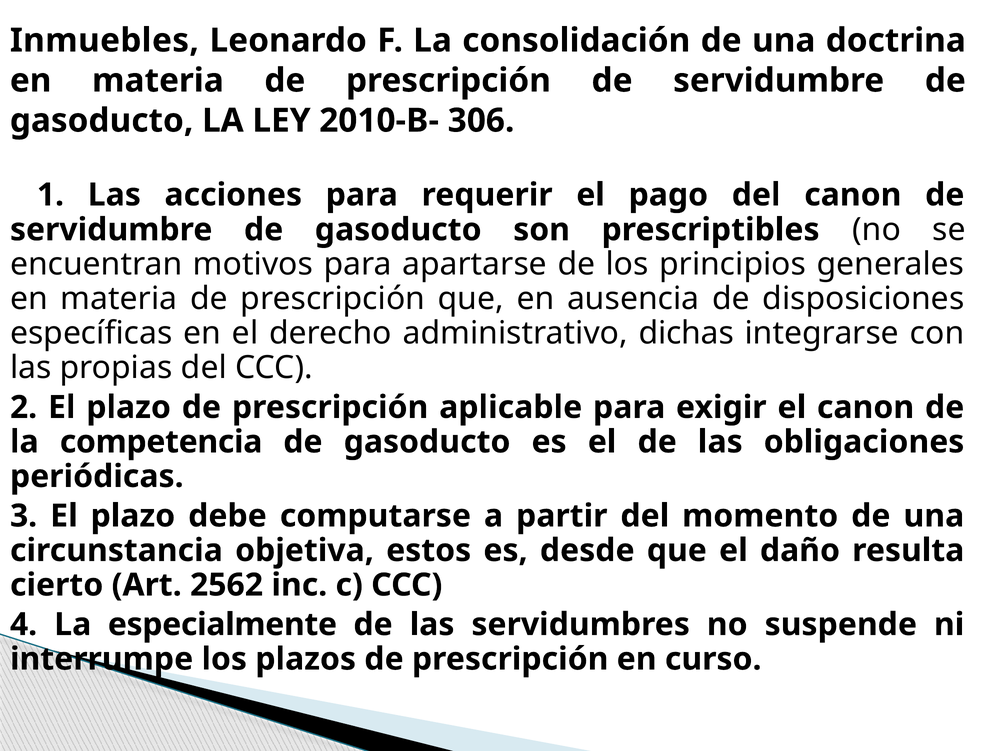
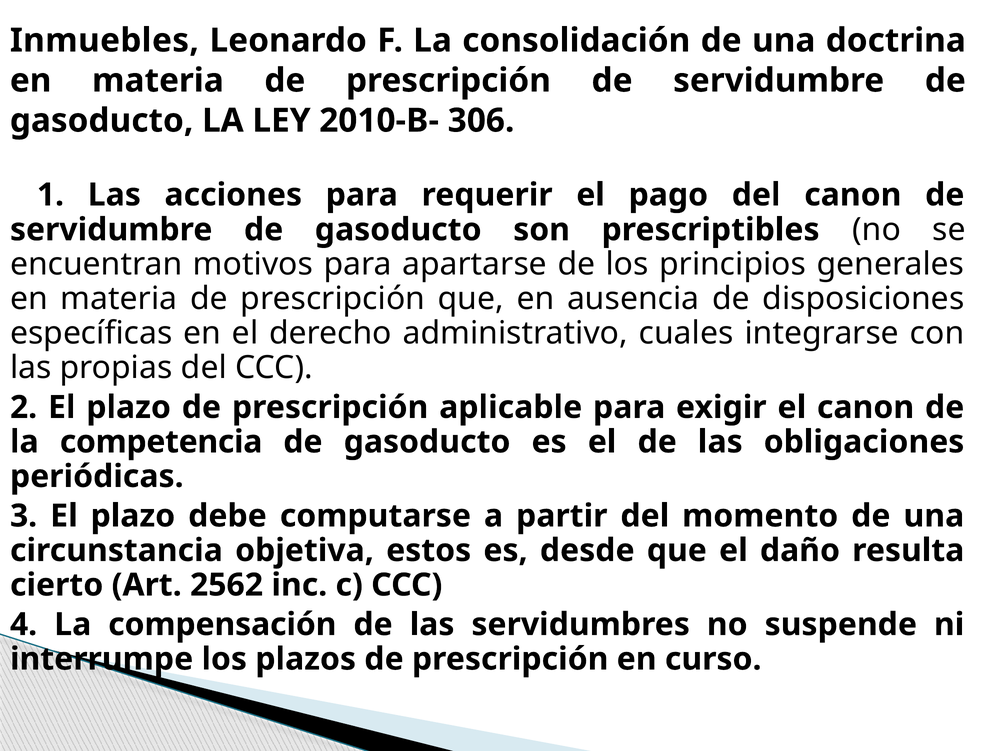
dichas: dichas -> cuales
especialmente: especialmente -> compensación
